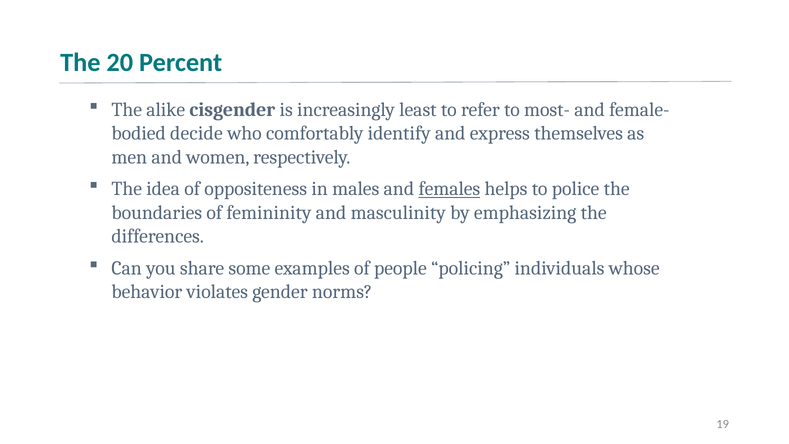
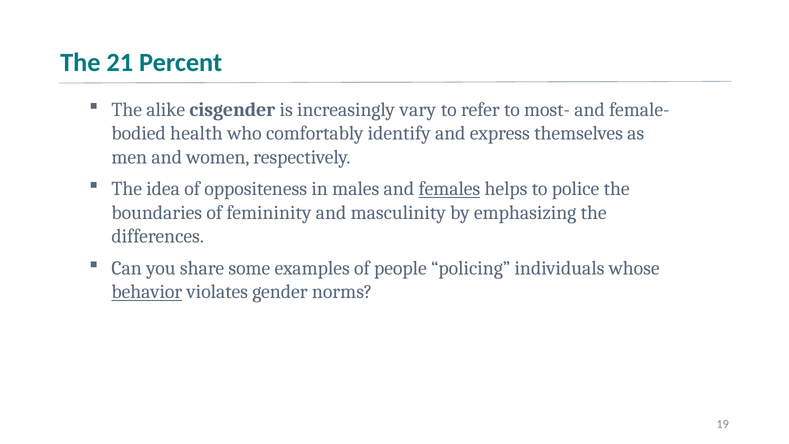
20: 20 -> 21
least: least -> vary
decide: decide -> health
behavior underline: none -> present
